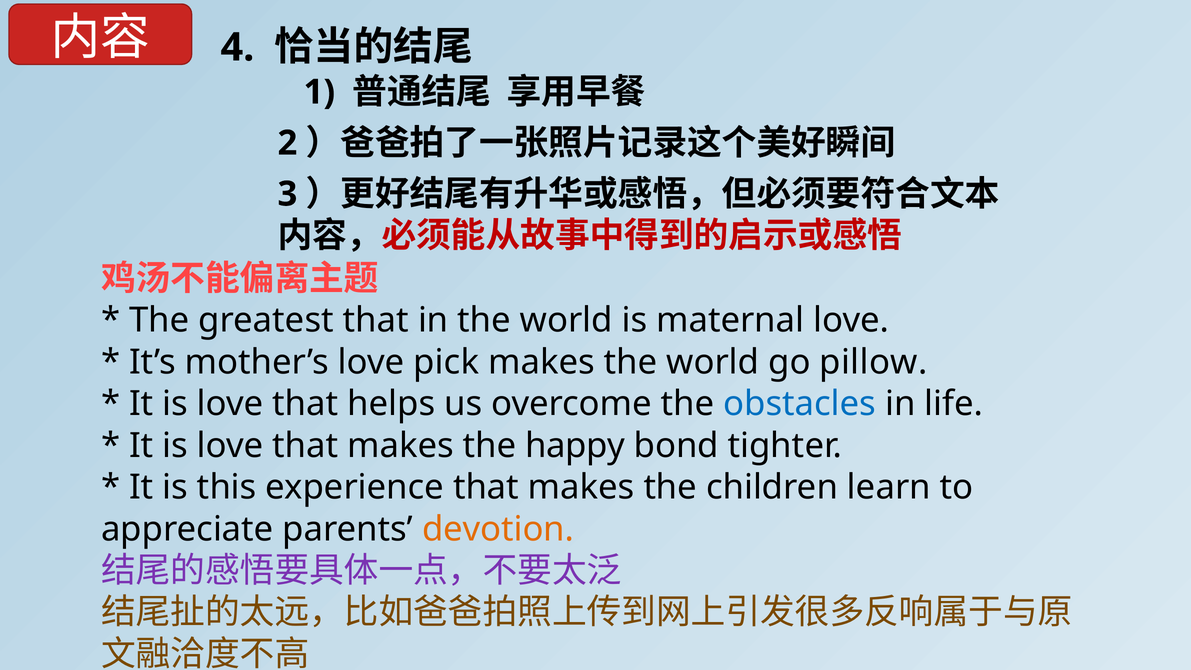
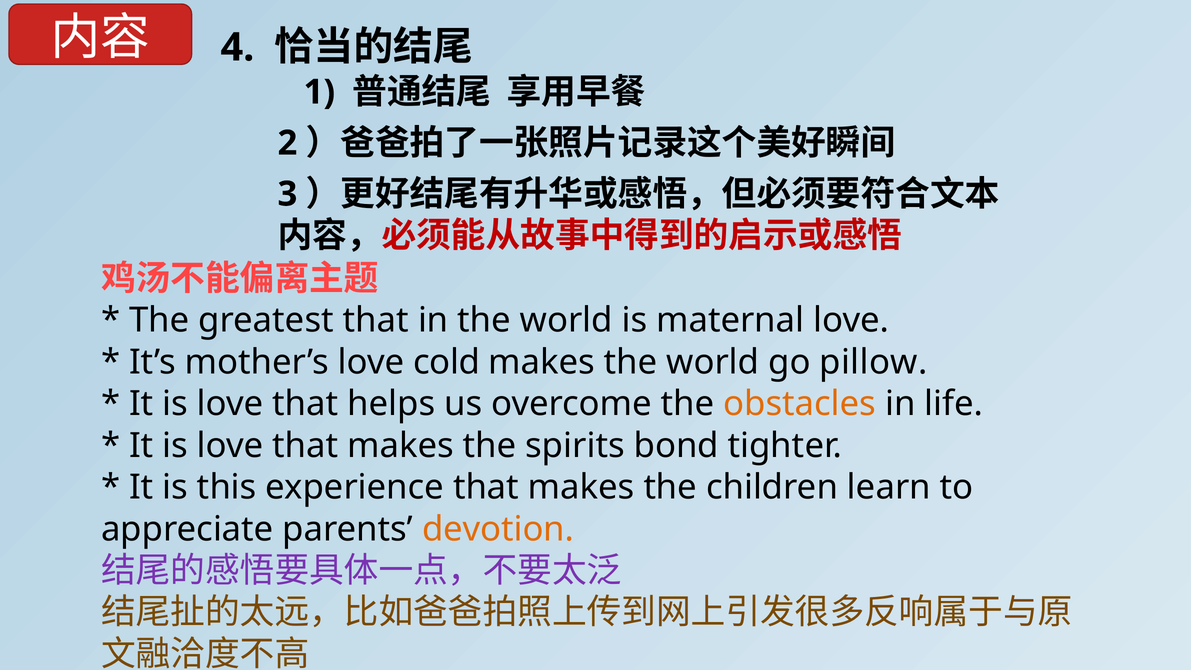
pick: pick -> cold
obstacles colour: blue -> orange
happy: happy -> spirits
